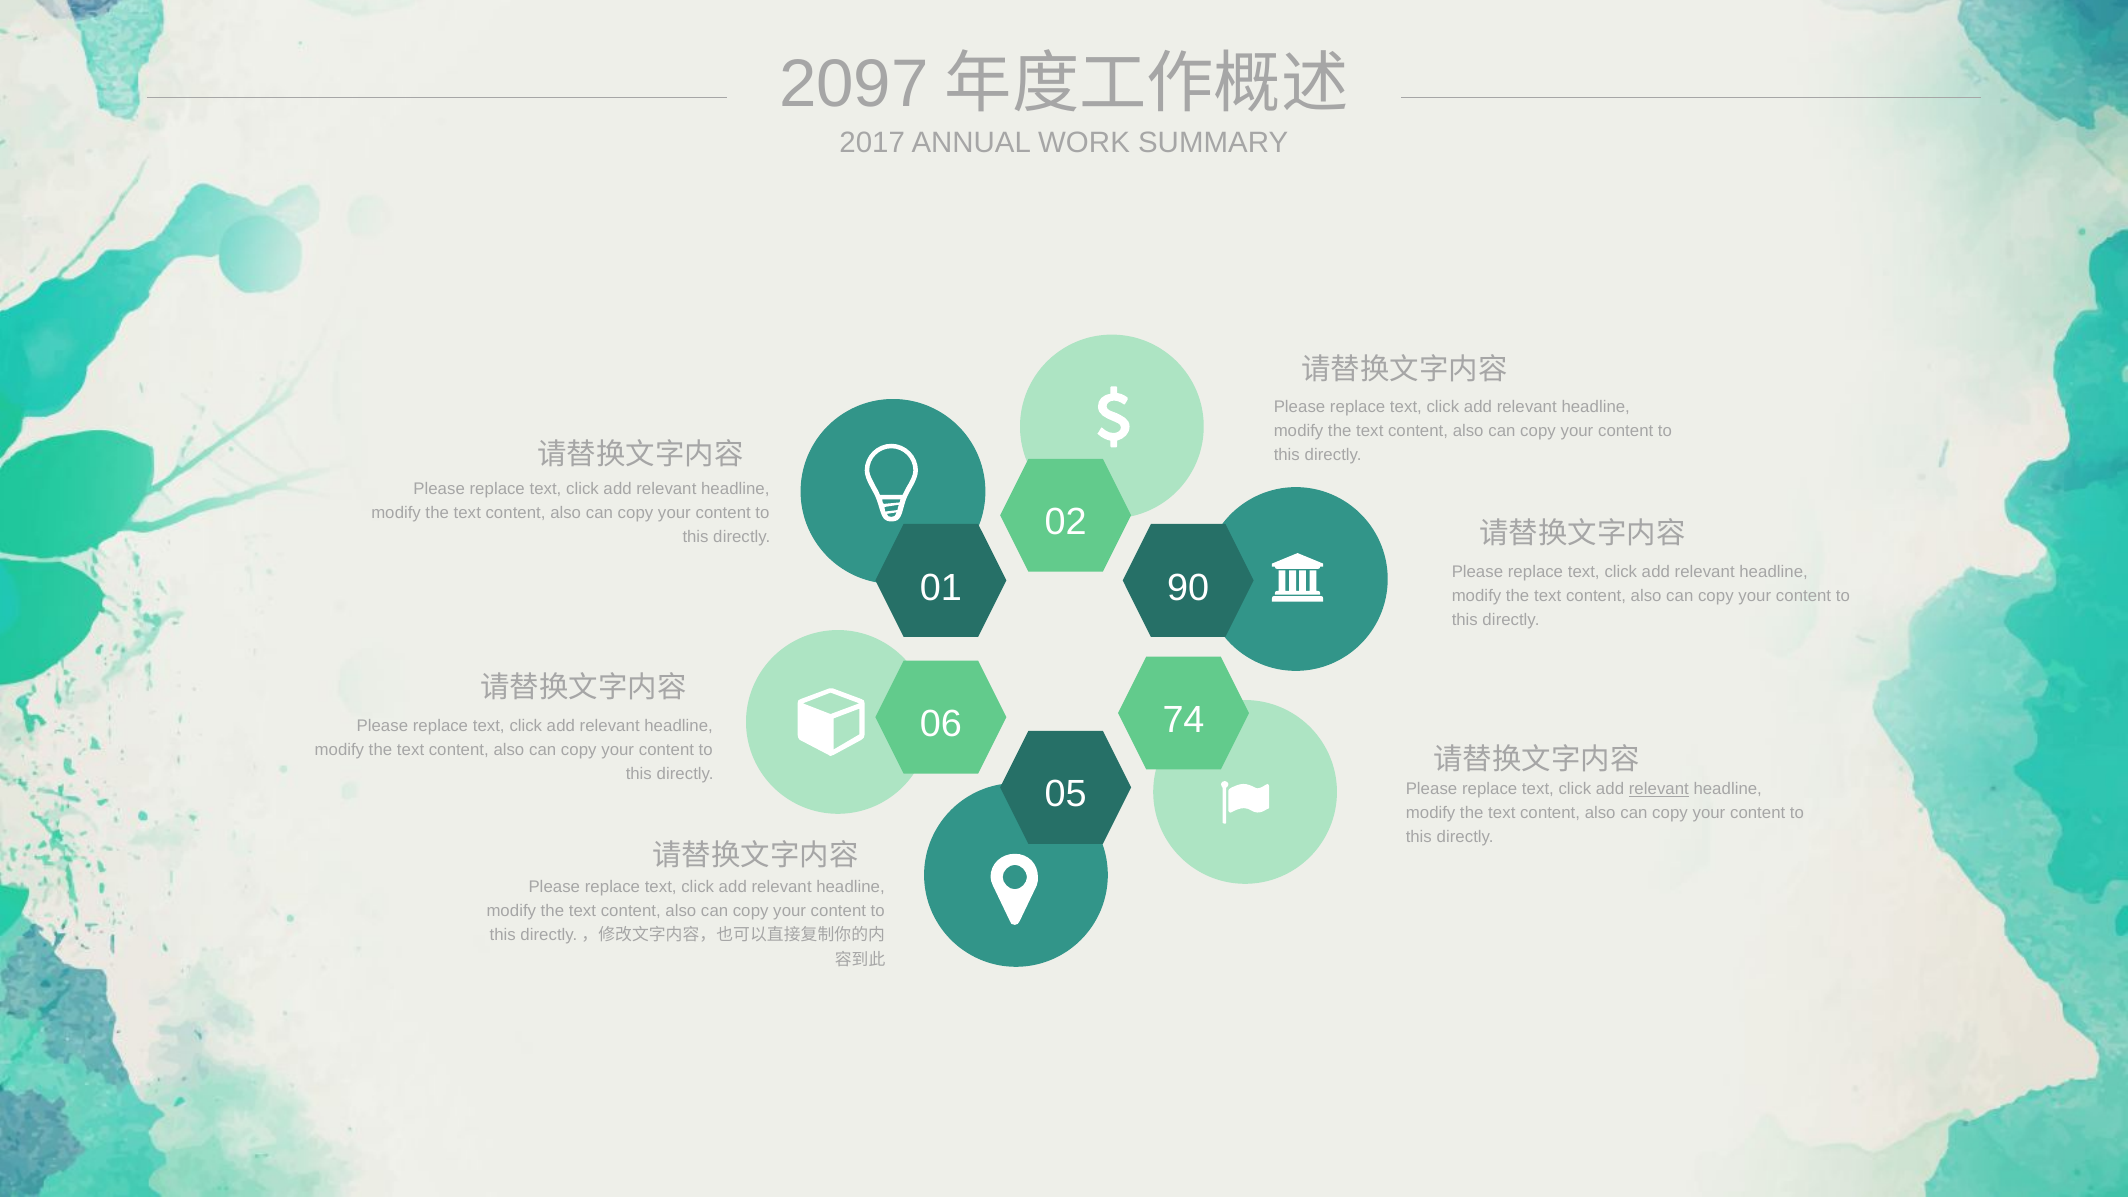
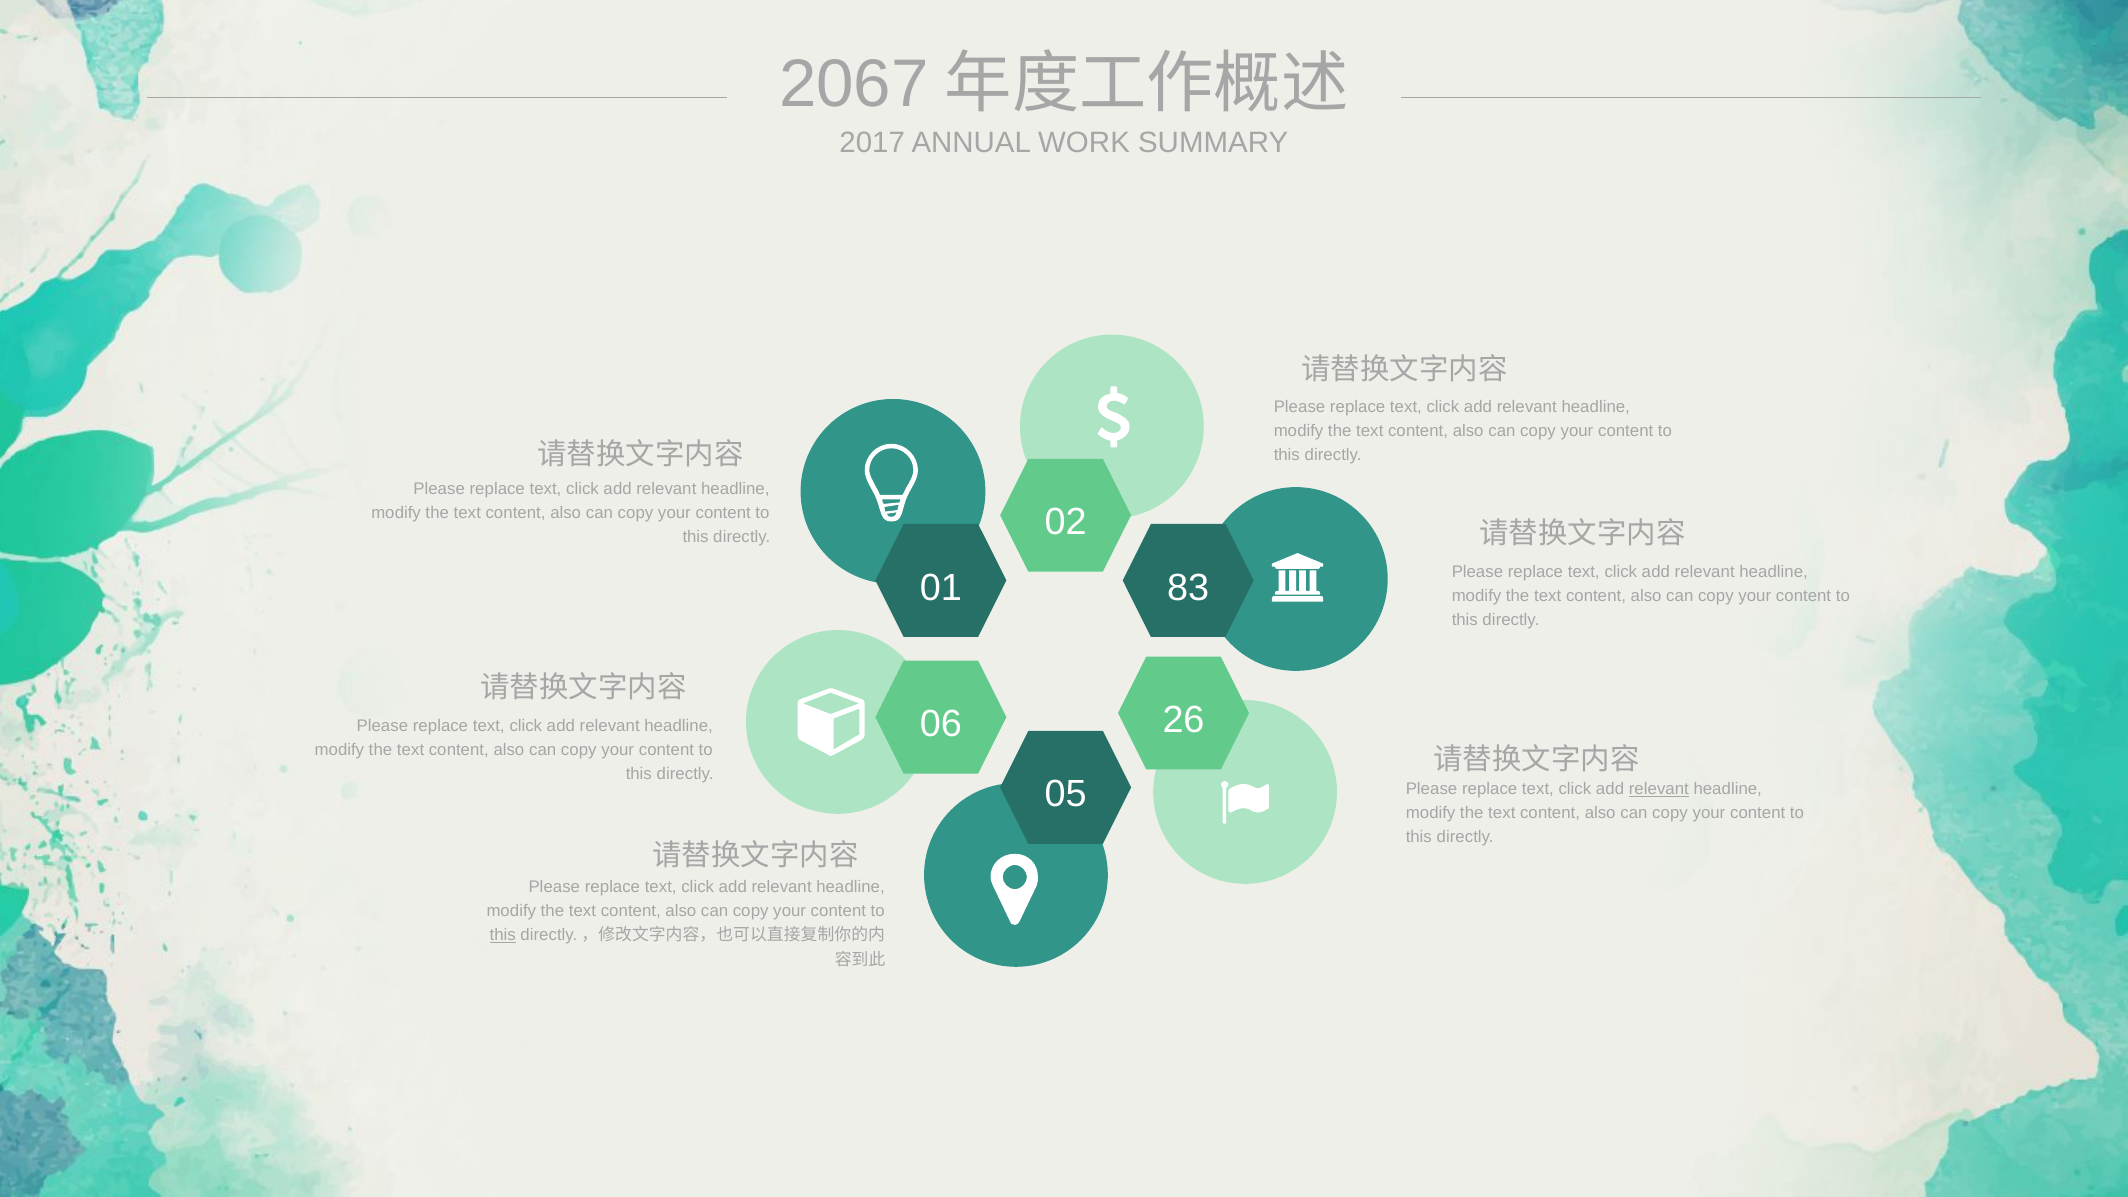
2097: 2097 -> 2067
90: 90 -> 83
74: 74 -> 26
this at (503, 935) underline: none -> present
